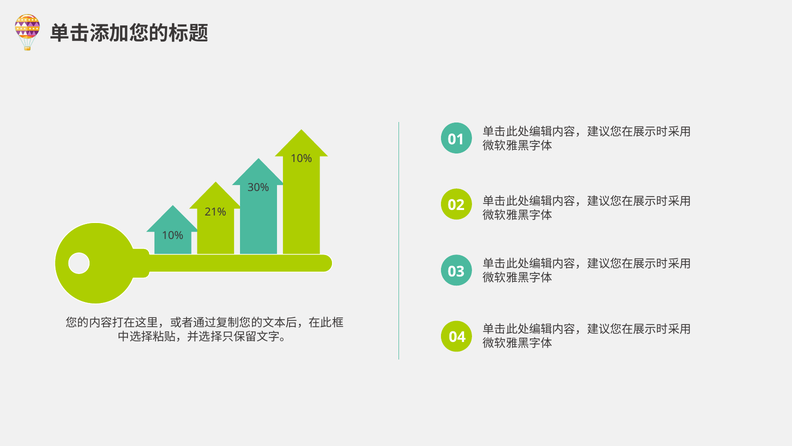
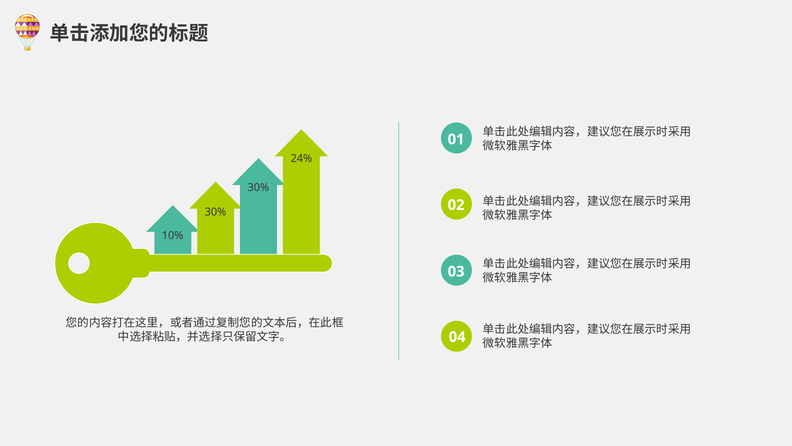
10% at (301, 159): 10% -> 24%
21% at (216, 212): 21% -> 30%
